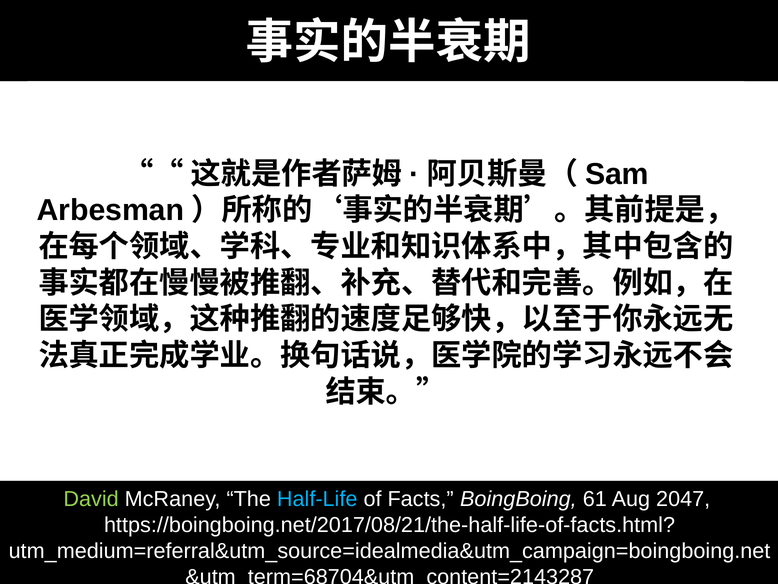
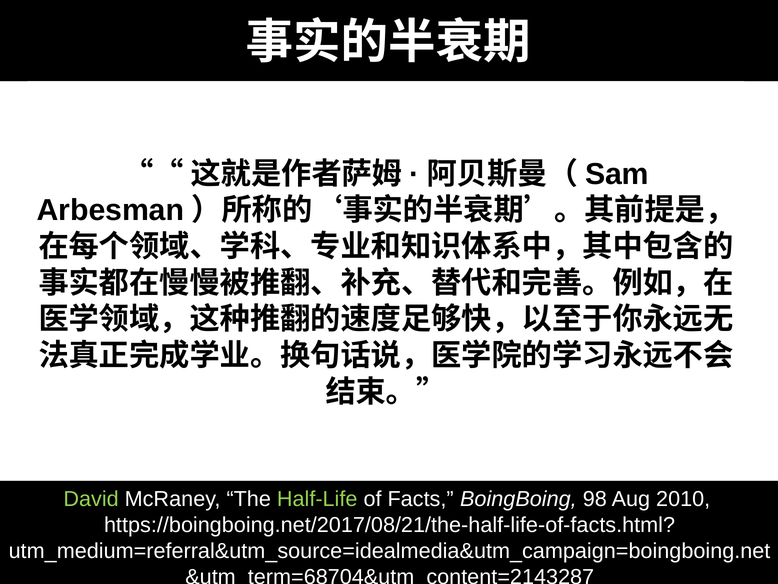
Half-Life colour: light blue -> light green
61: 61 -> 98
2047: 2047 -> 2010
